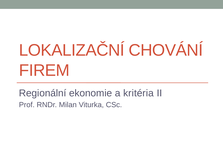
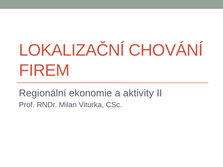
kritéria: kritéria -> aktivity
